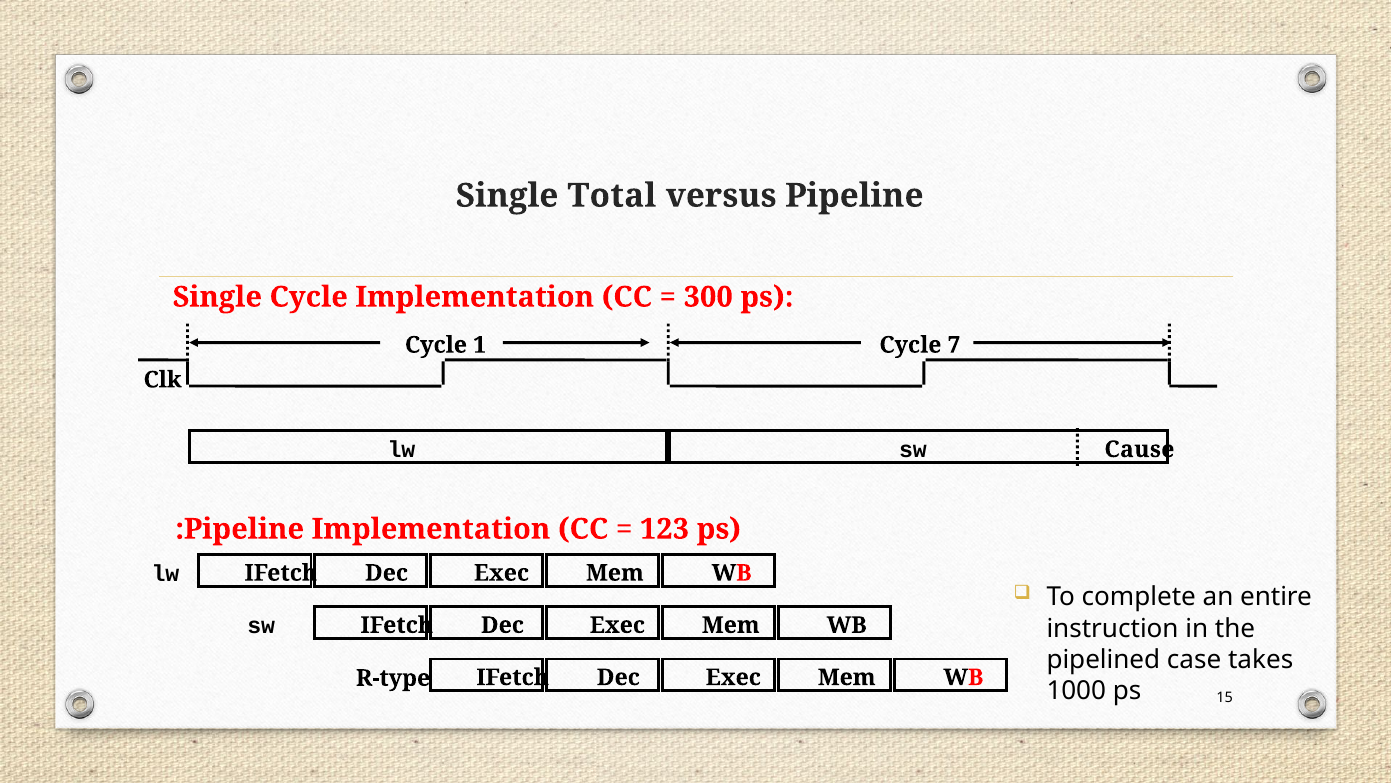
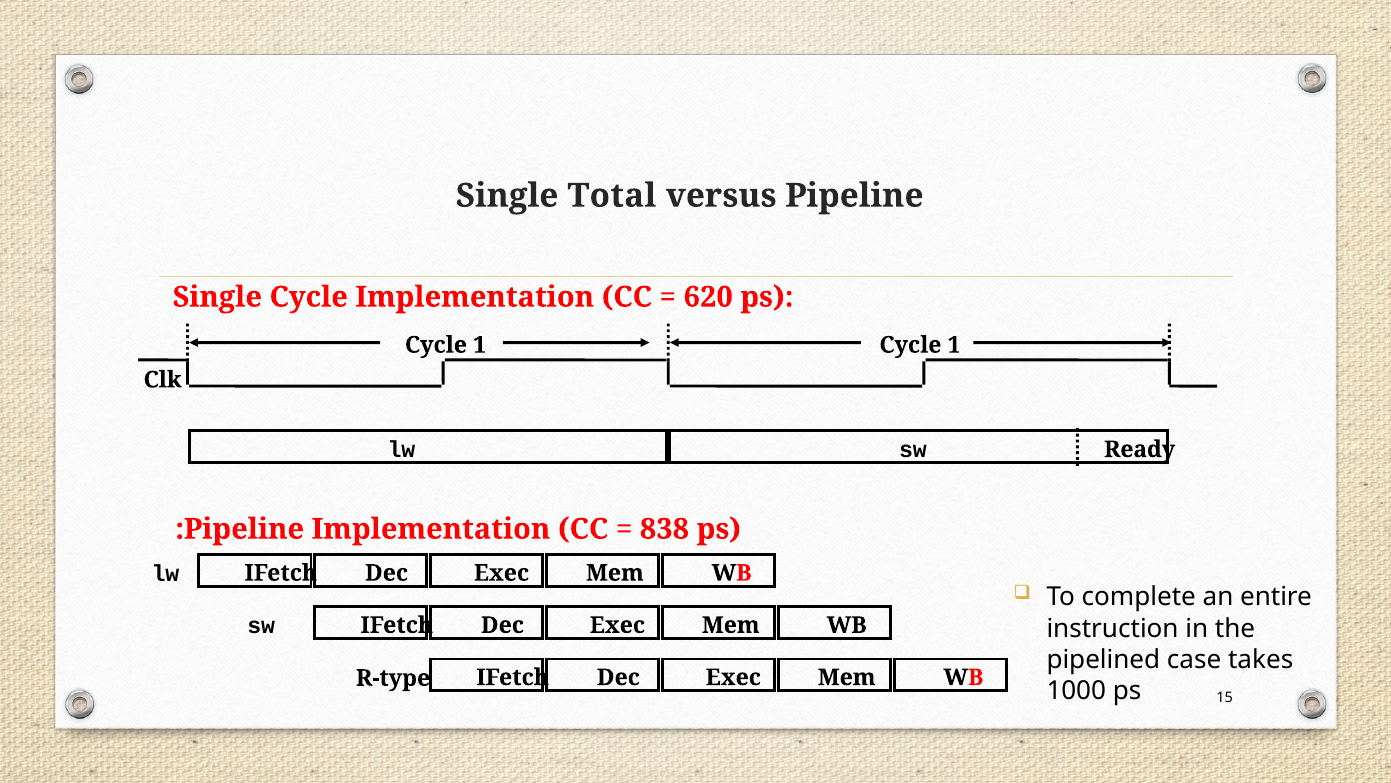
300: 300 -> 620
1 Cycle 7: 7 -> 1
Cause: Cause -> Ready
123: 123 -> 838
